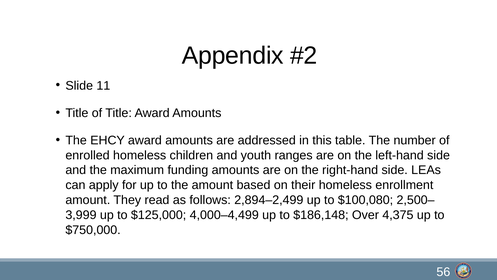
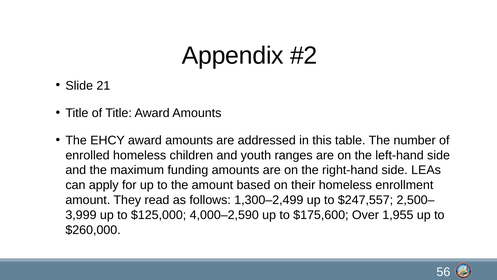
11: 11 -> 21
2,894‒2,499: 2,894‒2,499 -> 1,300‒2,499
$100,080: $100,080 -> $247,557
4,000‒4,499: 4,000‒4,499 -> 4,000‒2,590
$186,148: $186,148 -> $175,600
4,375: 4,375 -> 1,955
$750,000: $750,000 -> $260,000
